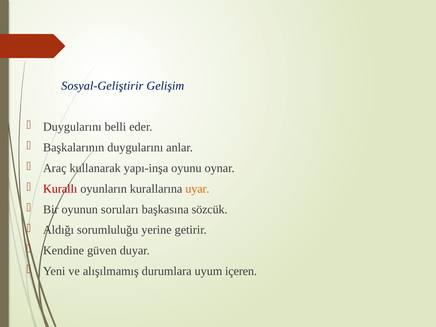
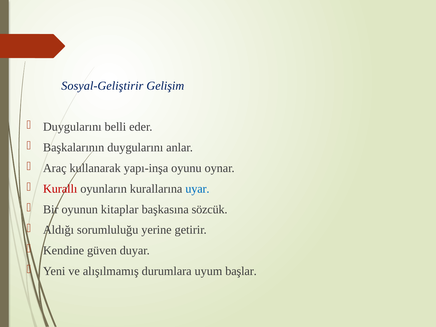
uyar colour: orange -> blue
soruları: soruları -> kitaplar
içeren: içeren -> başlar
